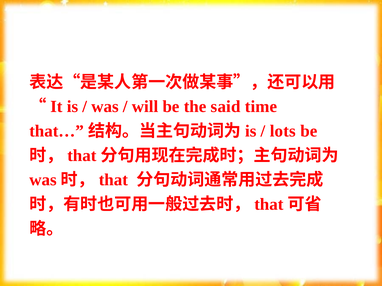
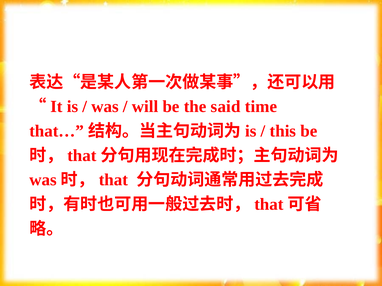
lots: lots -> this
